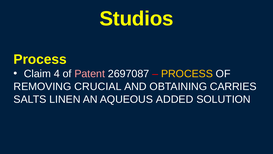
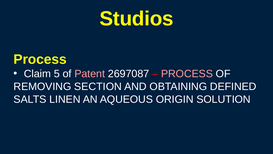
4: 4 -> 5
PROCESS at (187, 74) colour: yellow -> pink
CRUCIAL: CRUCIAL -> SECTION
CARRIES: CARRIES -> DEFINED
ADDED: ADDED -> ORIGIN
